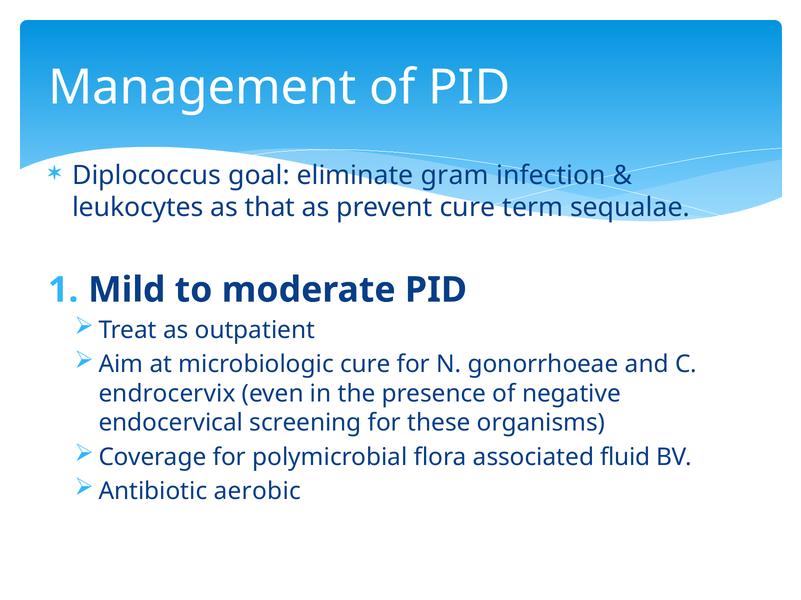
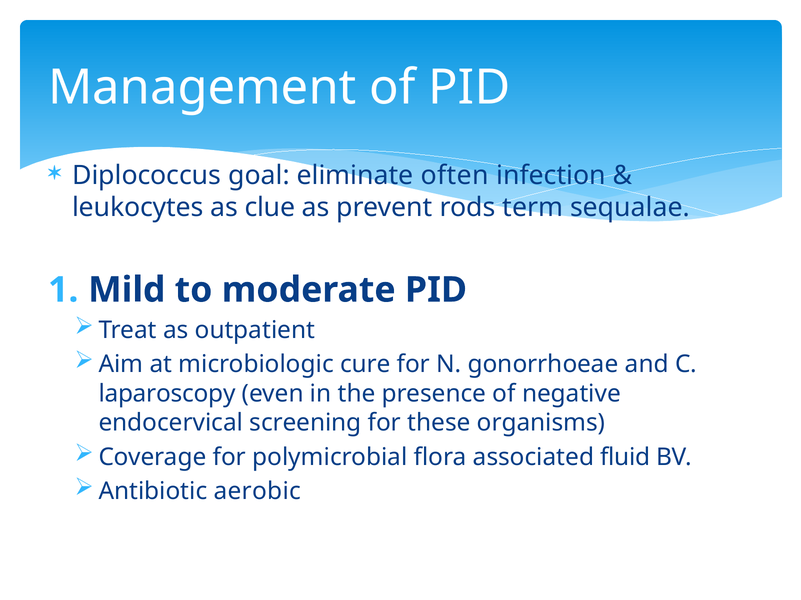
gram: gram -> often
that: that -> clue
prevent cure: cure -> rods
endrocervix: endrocervix -> laparoscopy
